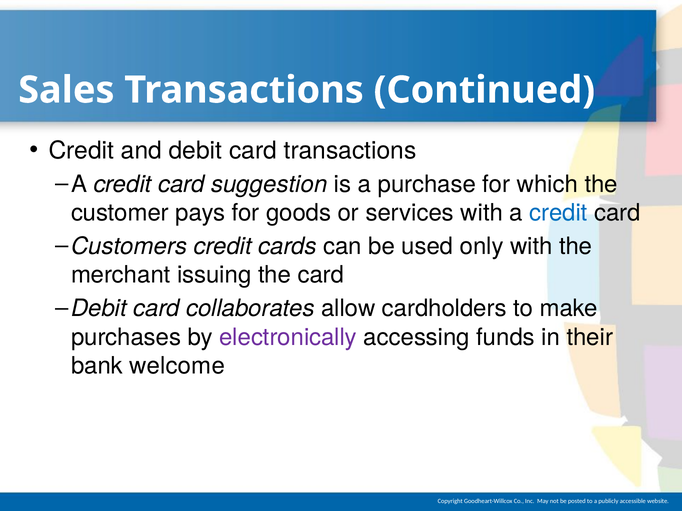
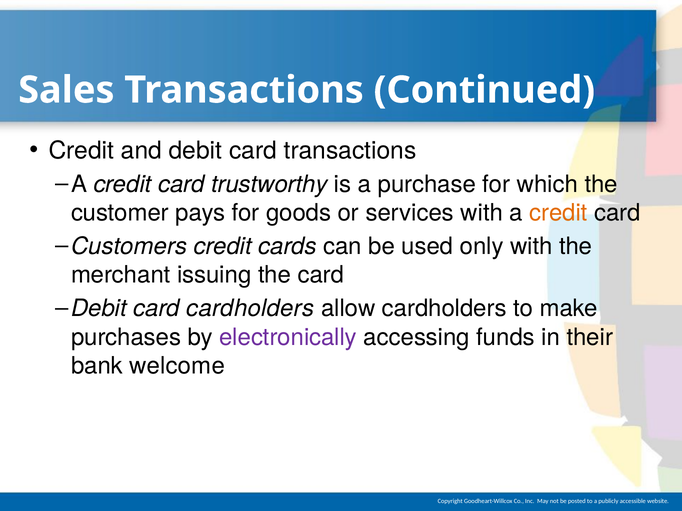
suggestion: suggestion -> trustworthy
credit at (558, 213) colour: blue -> orange
card collaborates: collaborates -> cardholders
